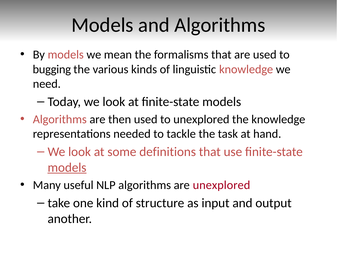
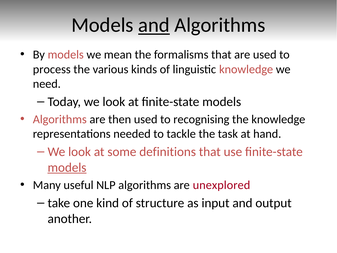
and at (154, 25) underline: none -> present
bugging: bugging -> process
to unexplored: unexplored -> recognising
